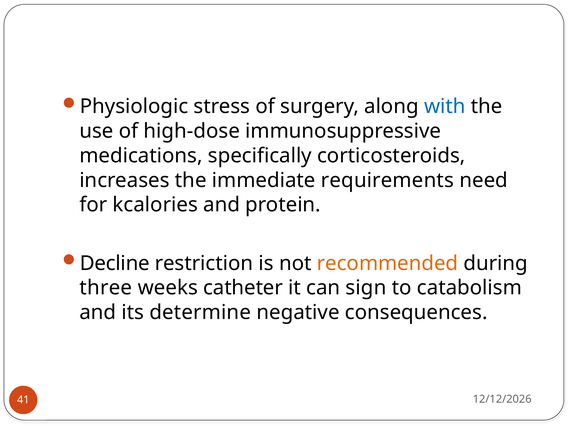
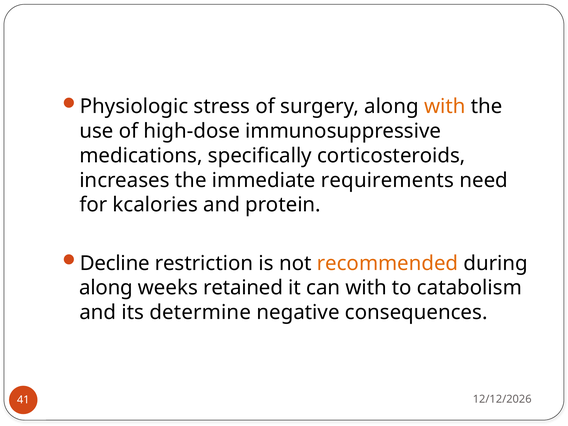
with at (445, 106) colour: blue -> orange
three at (106, 288): three -> along
catheter: catheter -> retained
can sign: sign -> with
